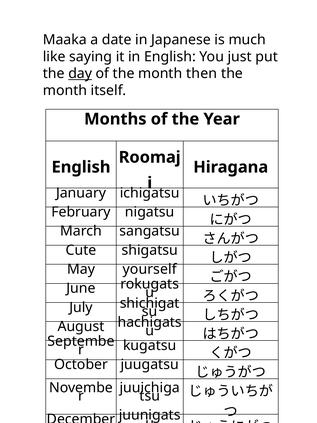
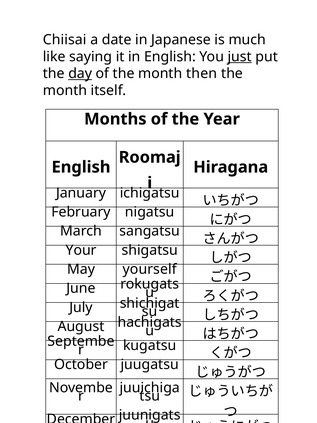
Maaka: Maaka -> Chiisai
just underline: none -> present
Cute: Cute -> Your
